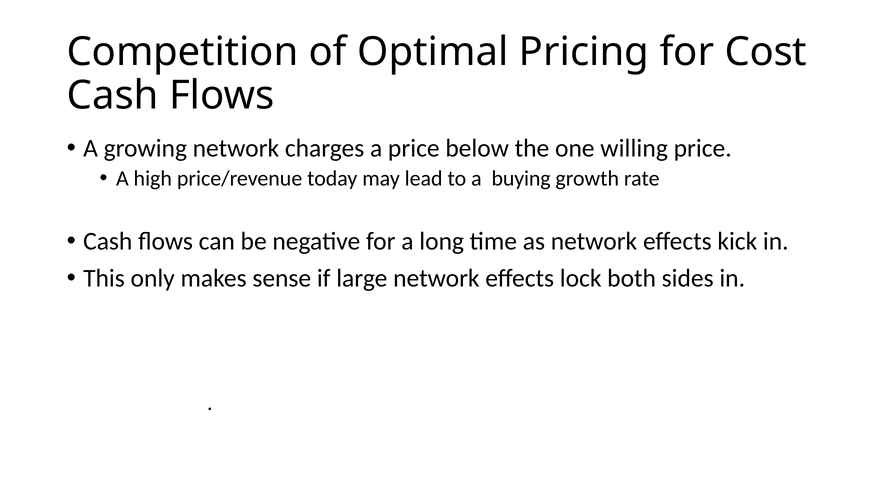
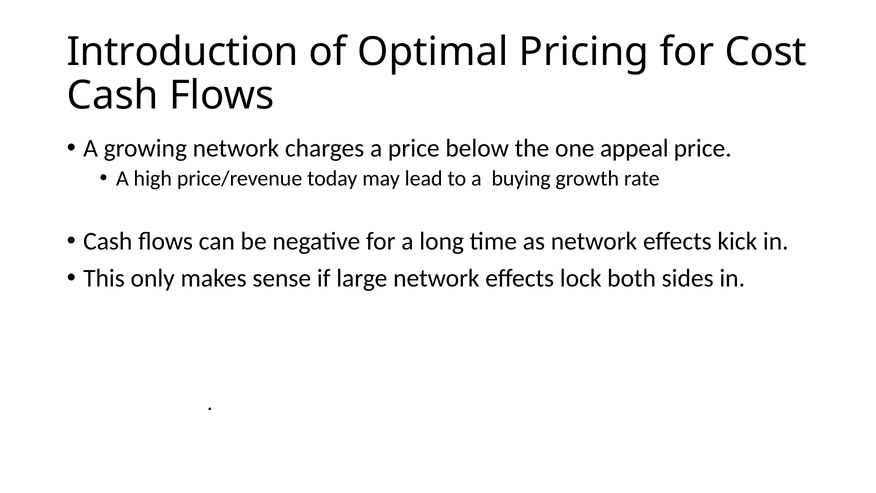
Competition: Competition -> Introduction
willing: willing -> appeal
